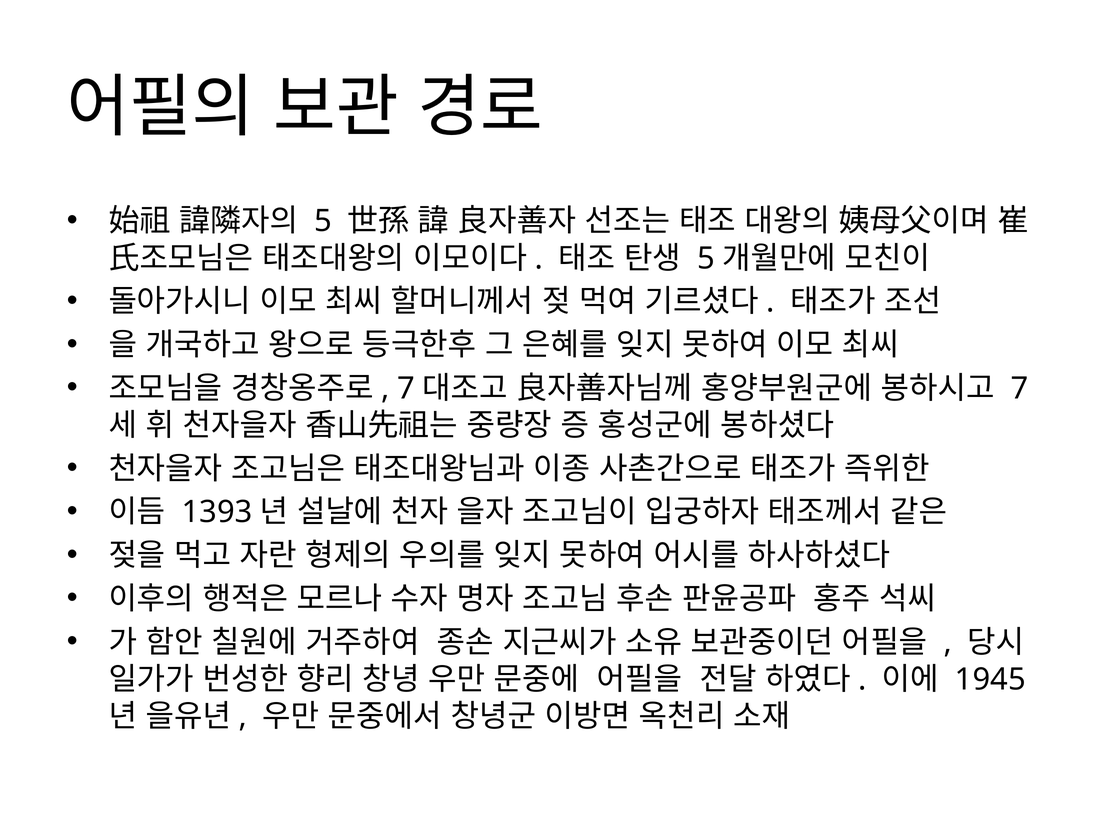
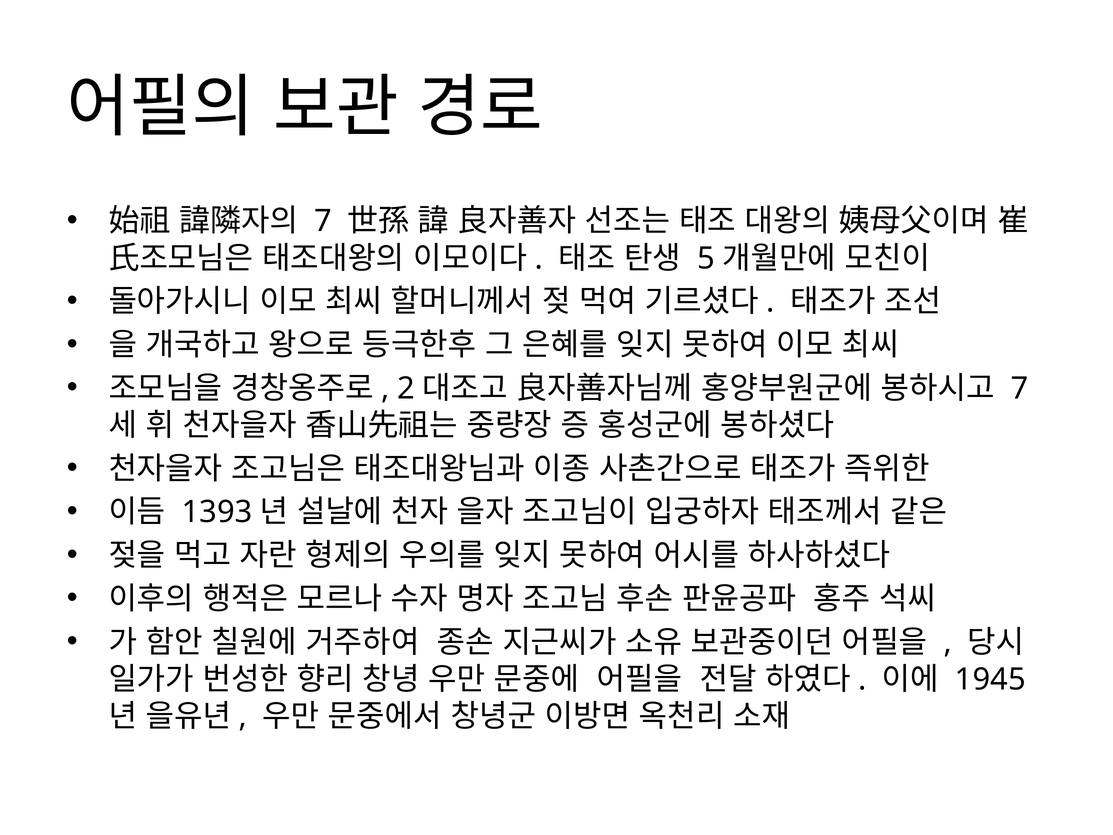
5 at (323, 221): 5 -> 7
7 at (406, 388): 7 -> 2
